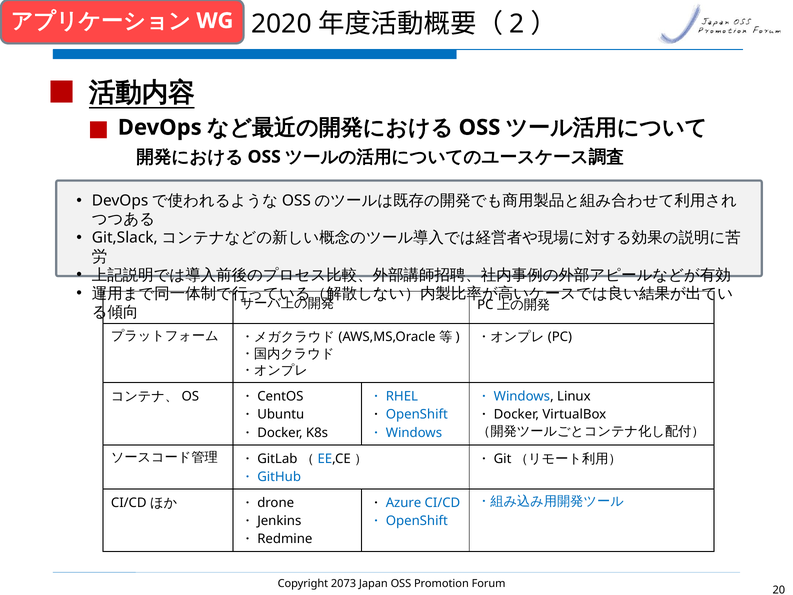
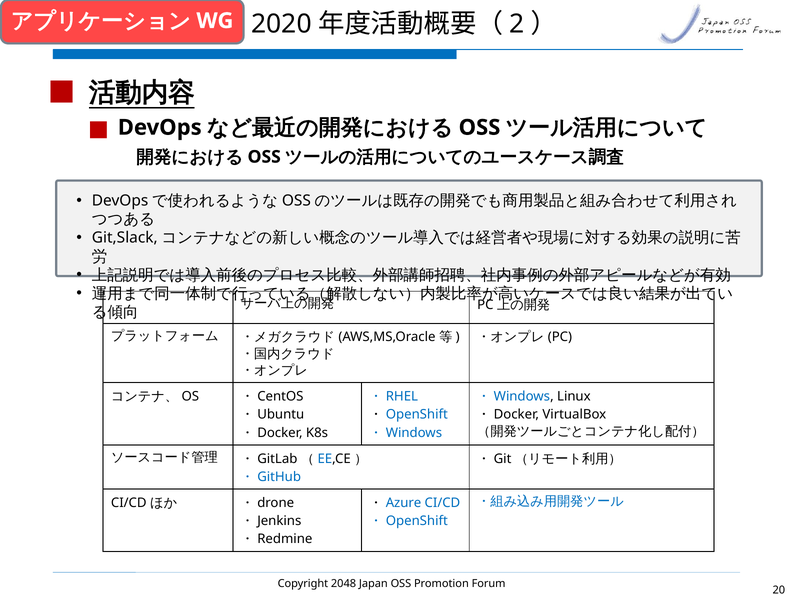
2073: 2073 -> 2048
